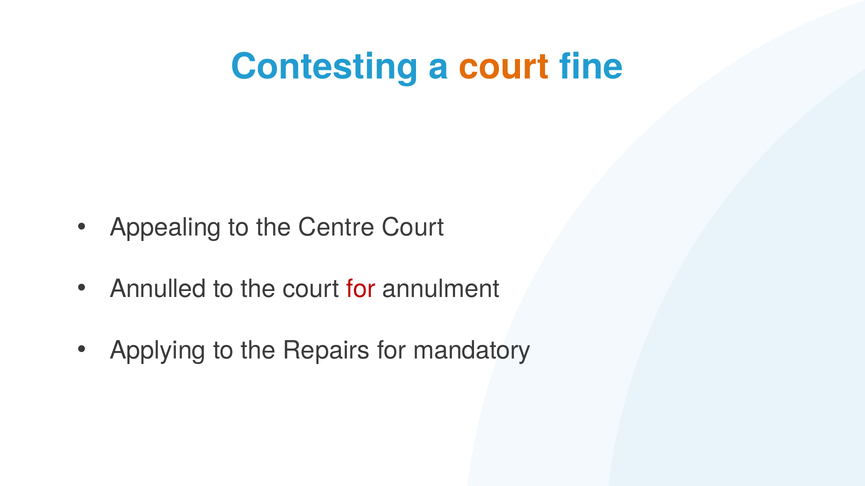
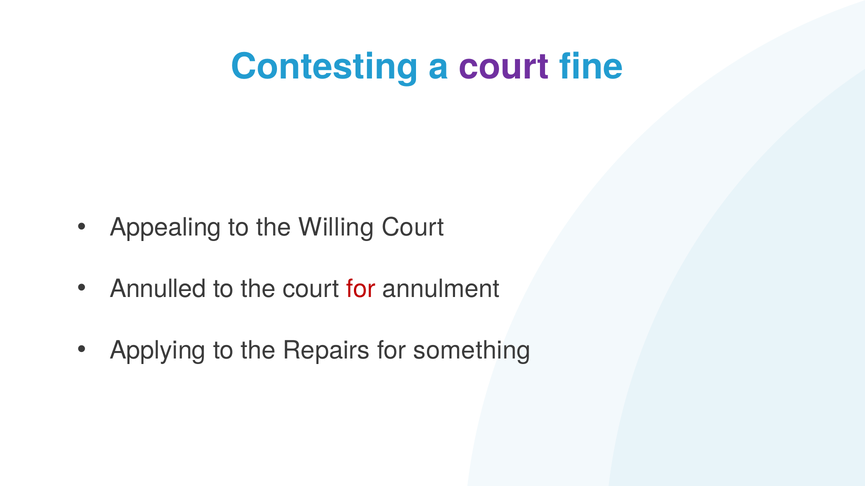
court at (504, 67) colour: orange -> purple
Centre: Centre -> Willing
mandatory: mandatory -> something
